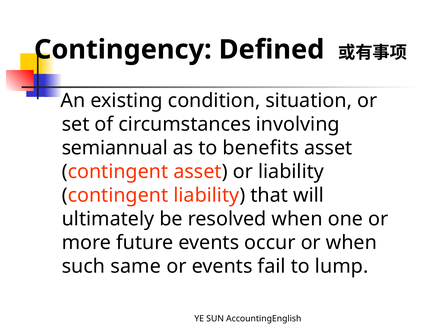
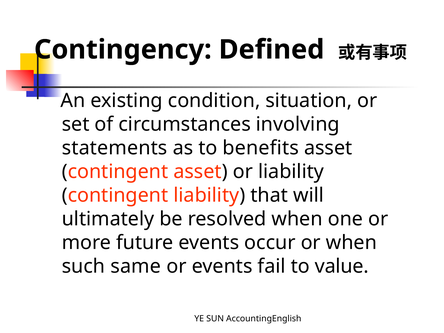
semiannual: semiannual -> statements
lump: lump -> value
